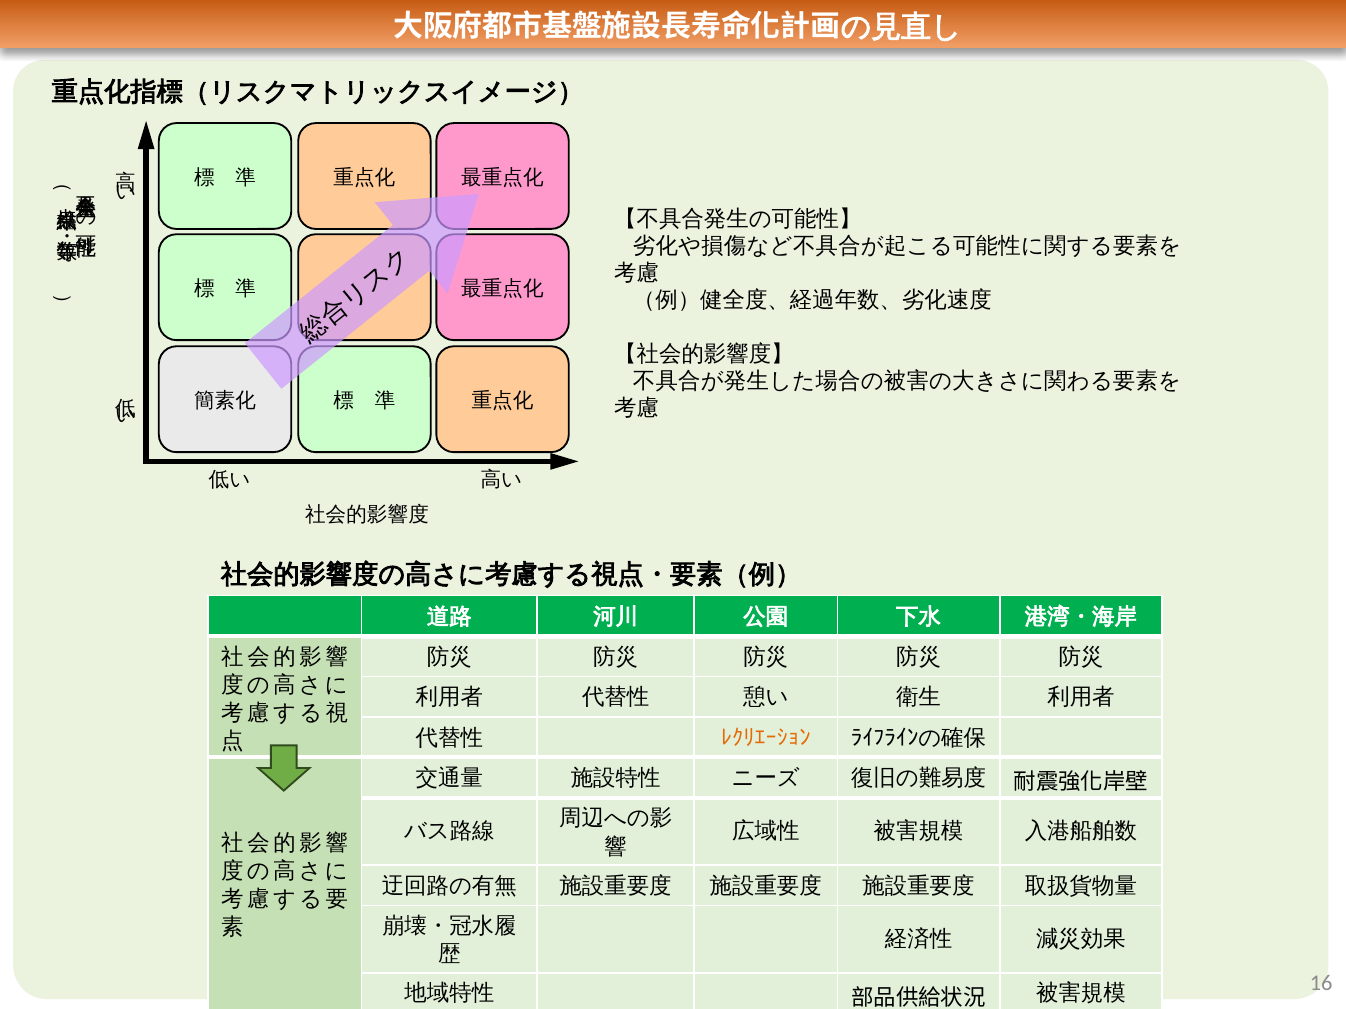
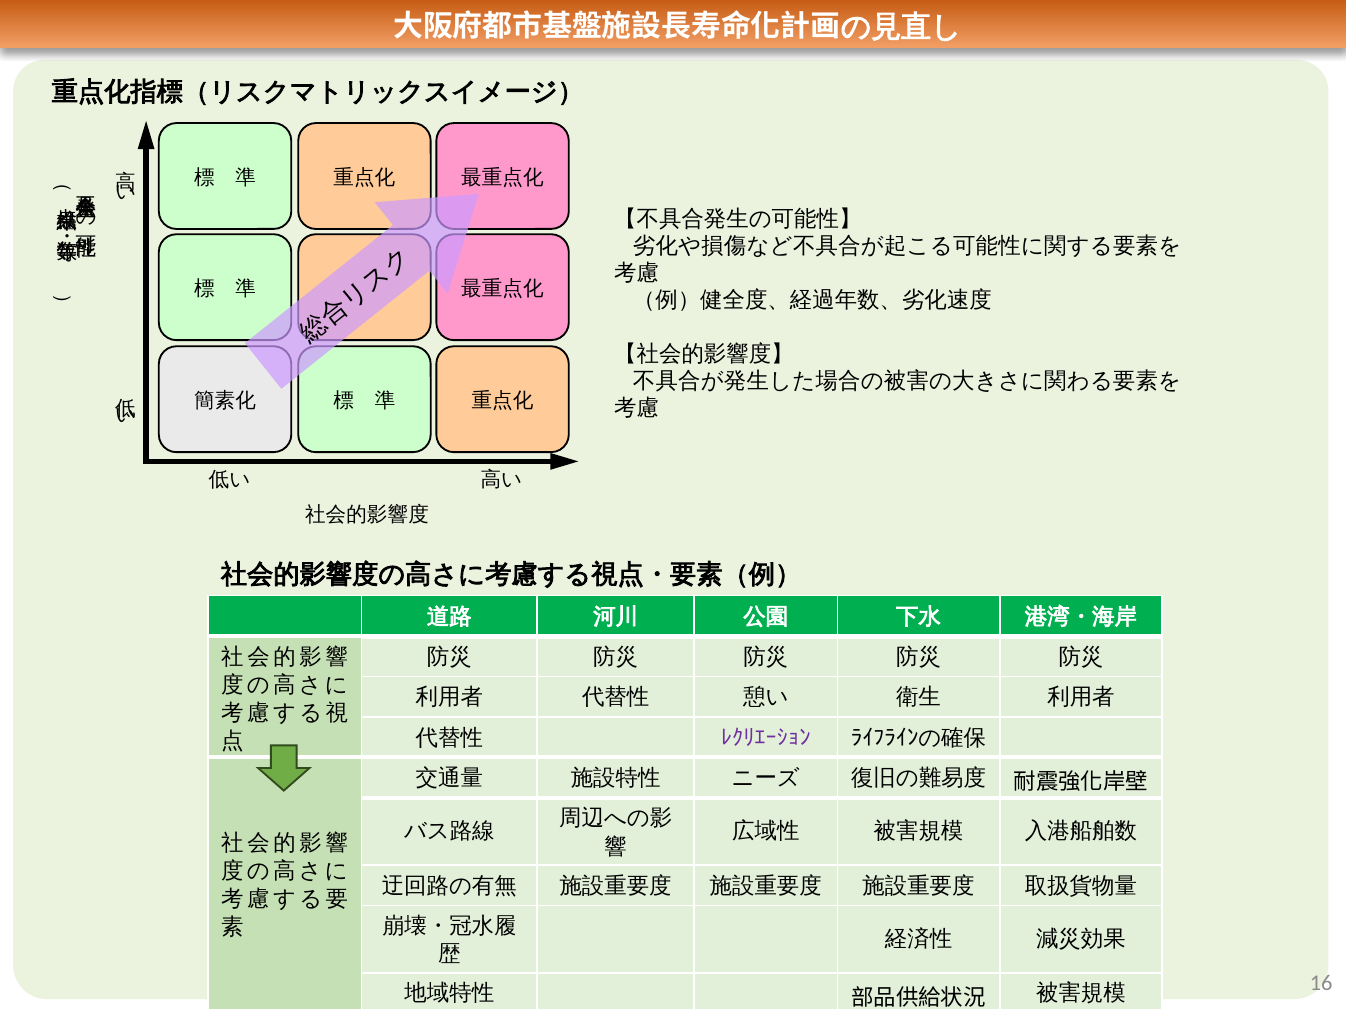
ﾚｸﾘｴｰｼｮﾝ colour: orange -> purple
